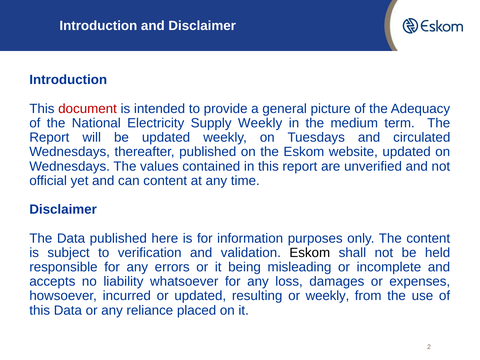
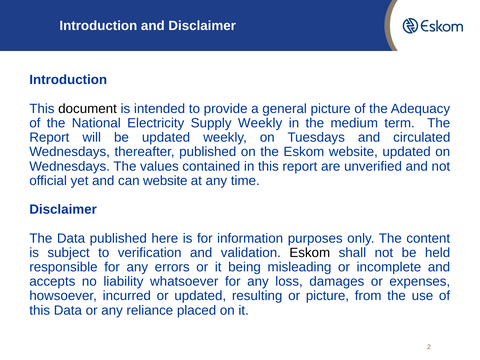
document colour: red -> black
can content: content -> website
or weekly: weekly -> picture
